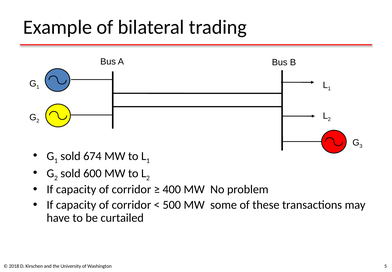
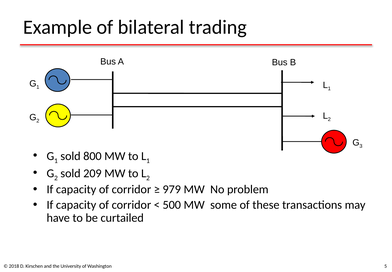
674: 674 -> 800
600: 600 -> 209
400: 400 -> 979
